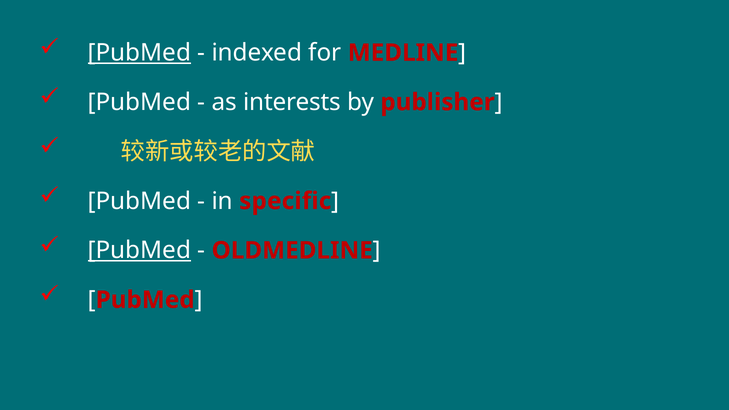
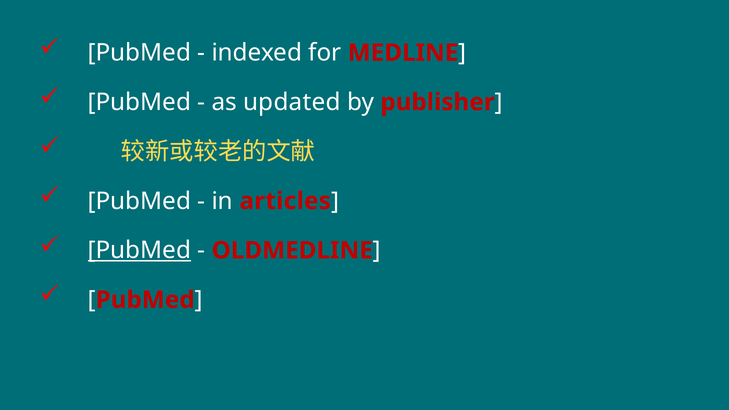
PubMed at (139, 53) underline: present -> none
interests: interests -> updated
specific: specific -> articles
